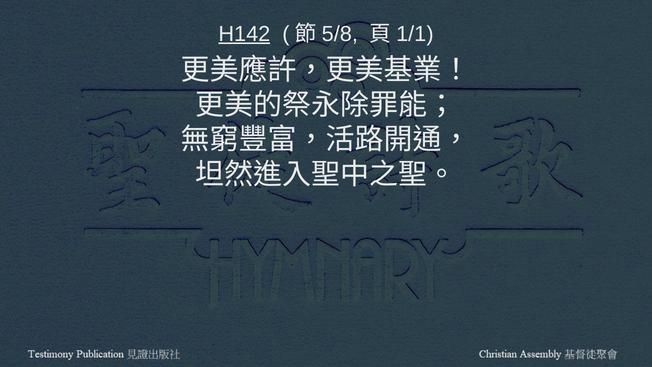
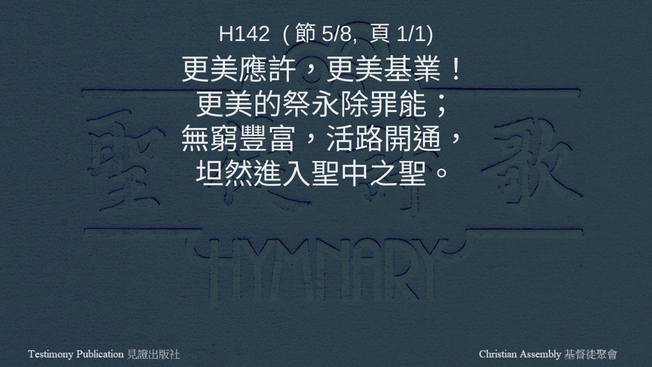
H142 underline: present -> none
